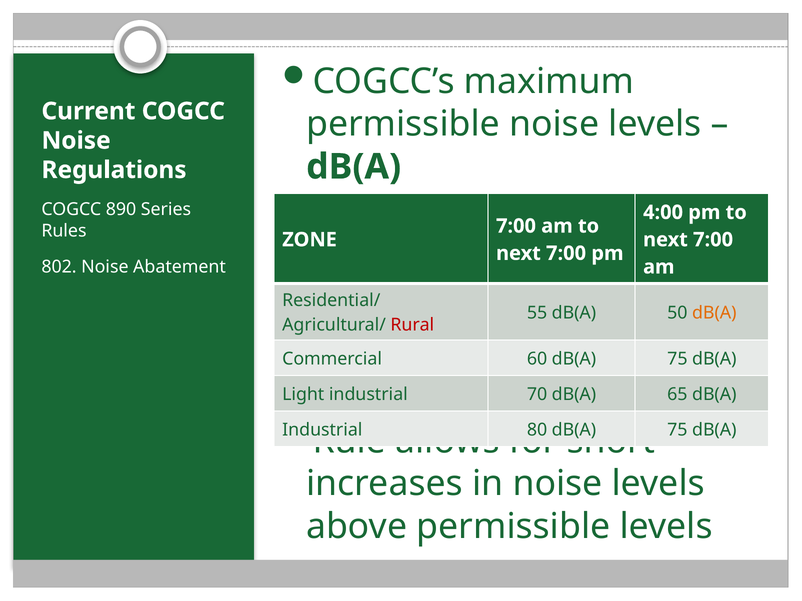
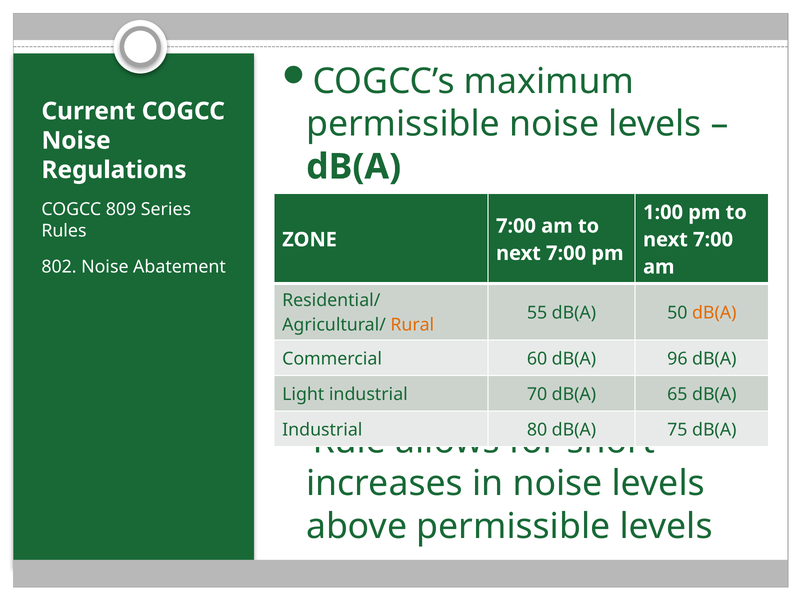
890: 890 -> 809
4:00: 4:00 -> 1:00
Rural colour: red -> orange
60 dB(A 75: 75 -> 96
